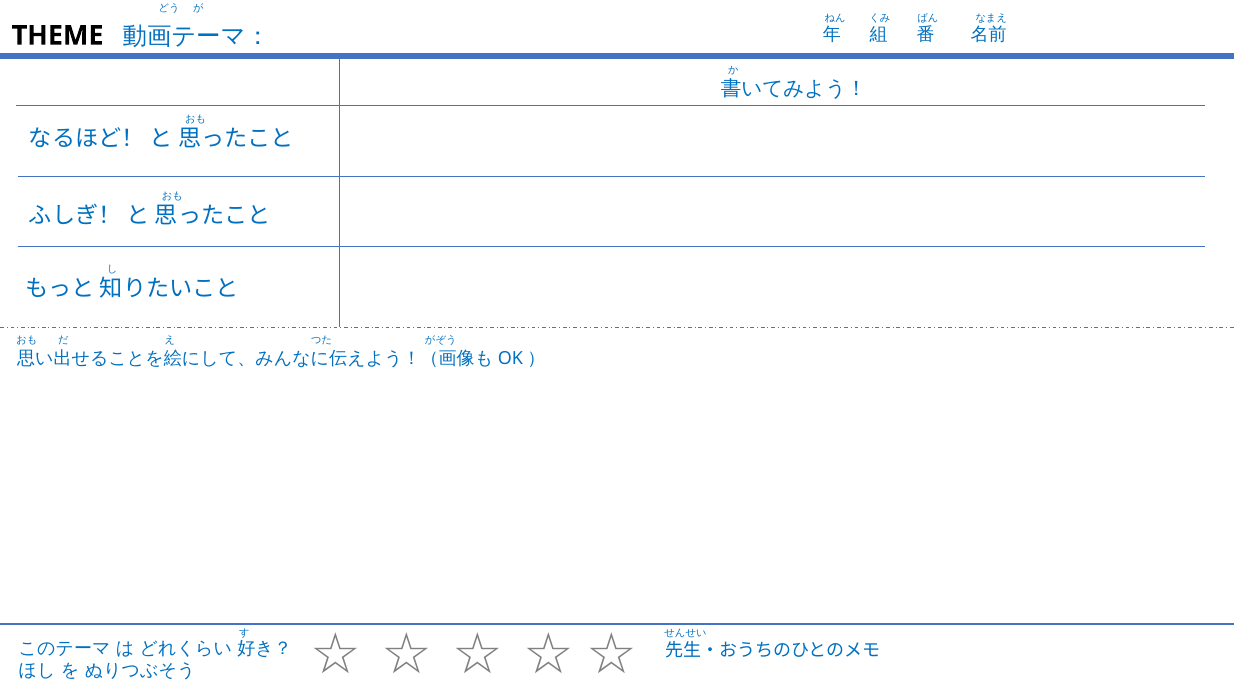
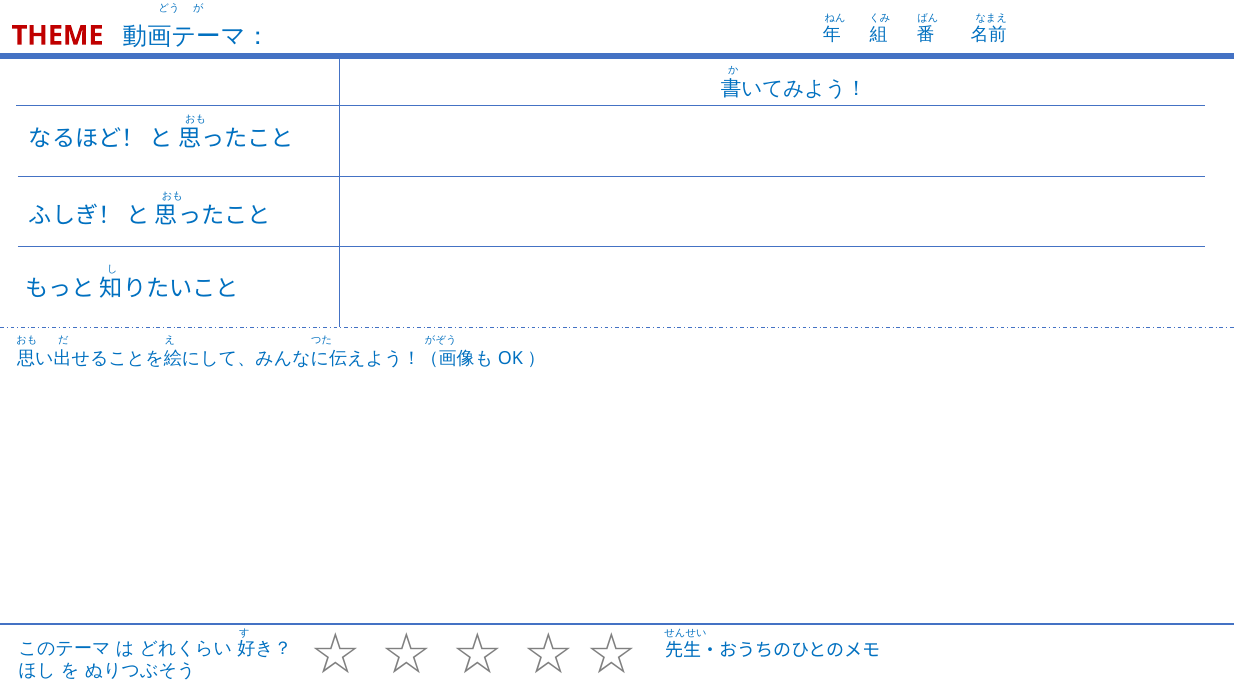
THEME colour: black -> red
